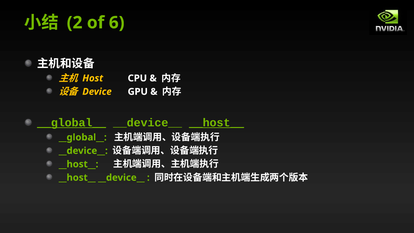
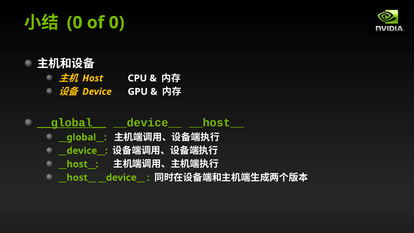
2 at (75, 23): 2 -> 0
of 6: 6 -> 0
__host__ at (217, 123) underline: present -> none
